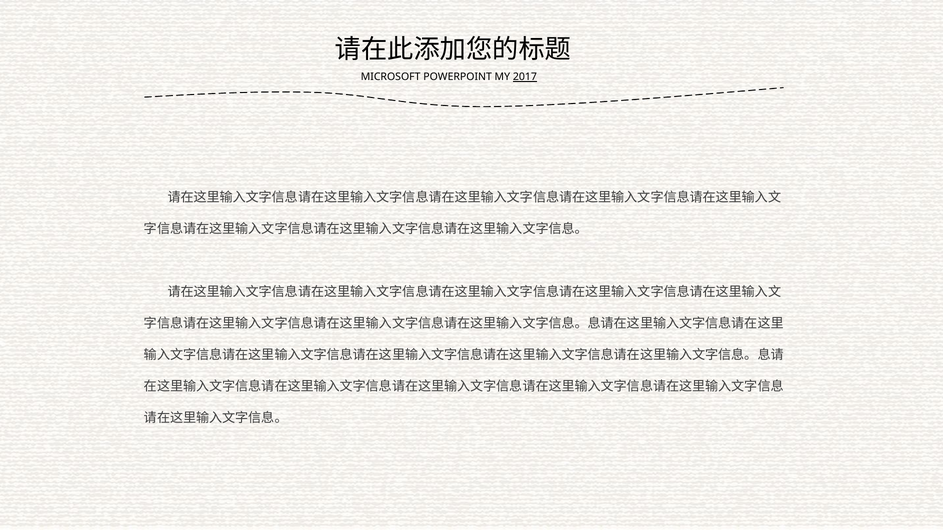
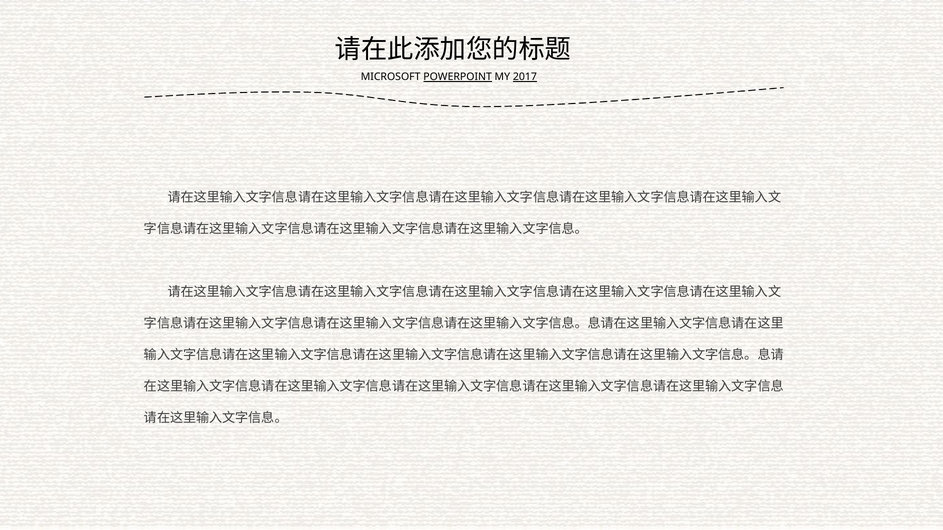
POWERPOINT underline: none -> present
